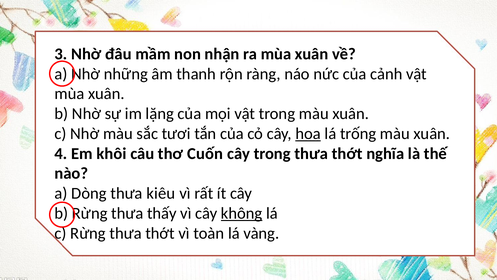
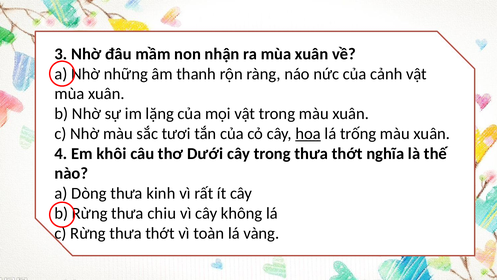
Cuốn: Cuốn -> Dưới
kiêu: kiêu -> kinh
thấy: thấy -> chiu
không underline: present -> none
